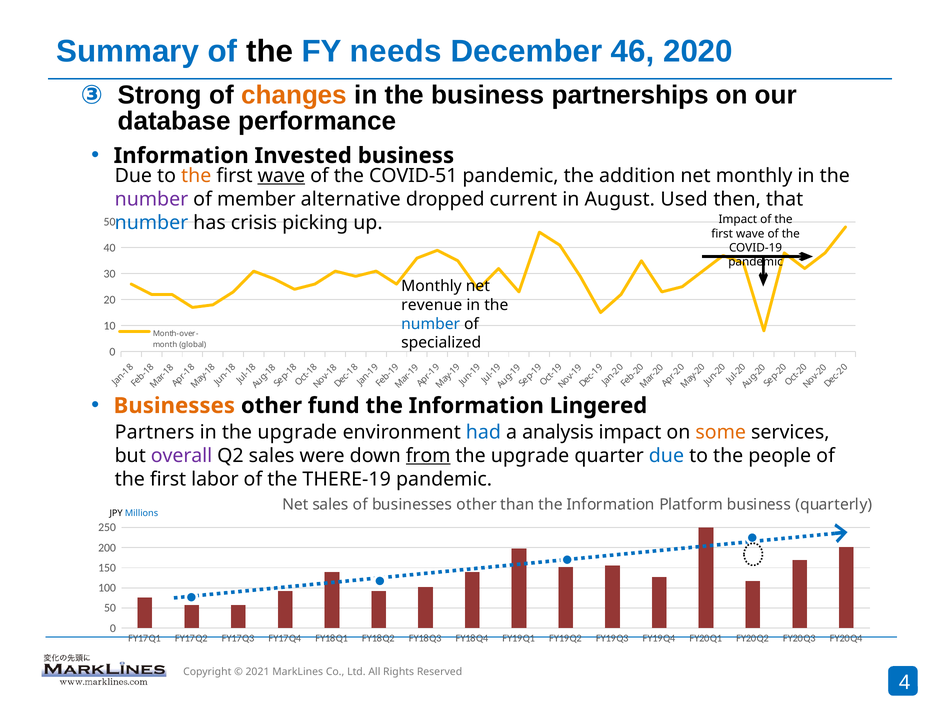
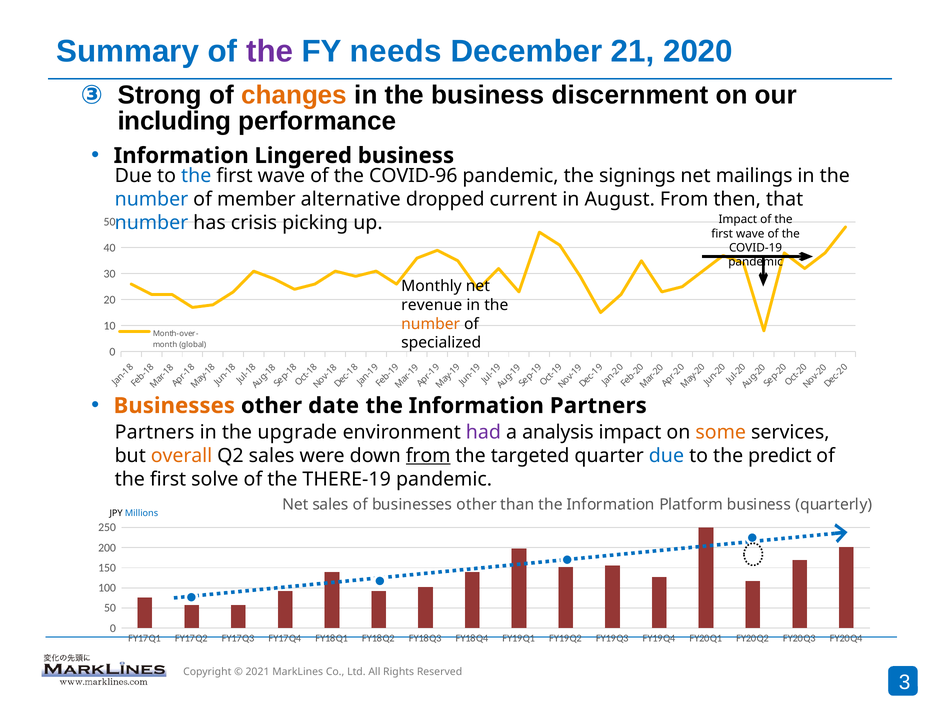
the at (270, 51) colour: black -> purple
46: 46 -> 21
partnerships: partnerships -> discernment
database: database -> including
Invested: Invested -> Lingered
the at (196, 176) colour: orange -> blue
wave at (281, 176) underline: present -> none
COVID-51: COVID-51 -> COVID-96
addition: addition -> signings
net monthly: monthly -> mailings
number at (151, 199) colour: purple -> blue
August Used: Used -> From
number at (431, 324) colour: blue -> orange
fund: fund -> date
Information Lingered: Lingered -> Partners
had colour: blue -> purple
overall colour: purple -> orange
upgrade at (530, 456): upgrade -> targeted
people: people -> predict
labor: labor -> solve
4: 4 -> 3
